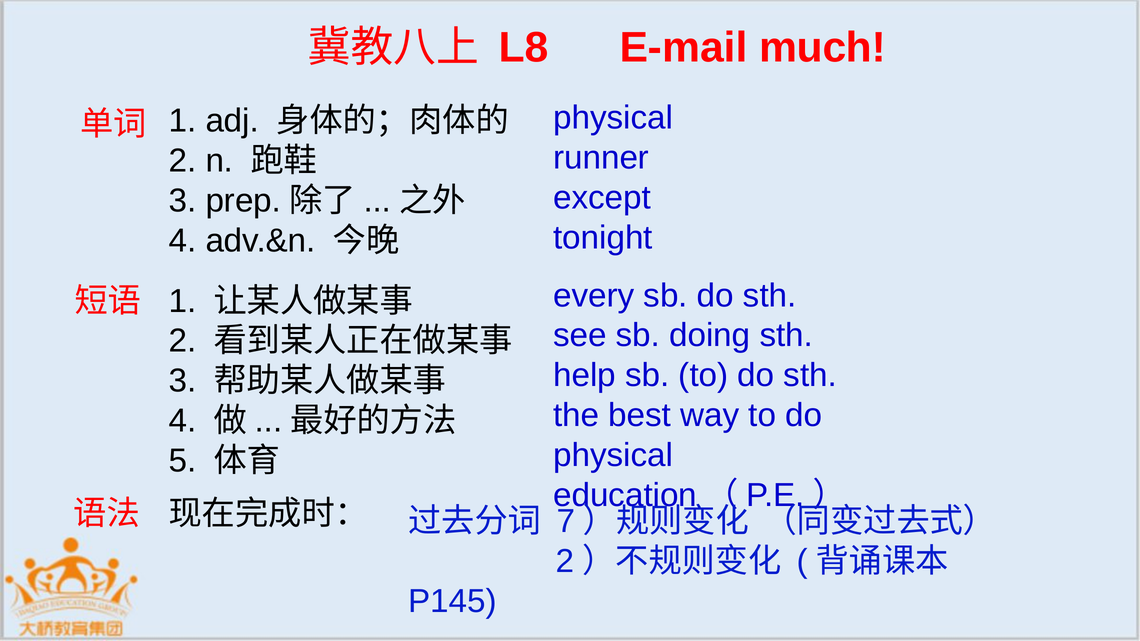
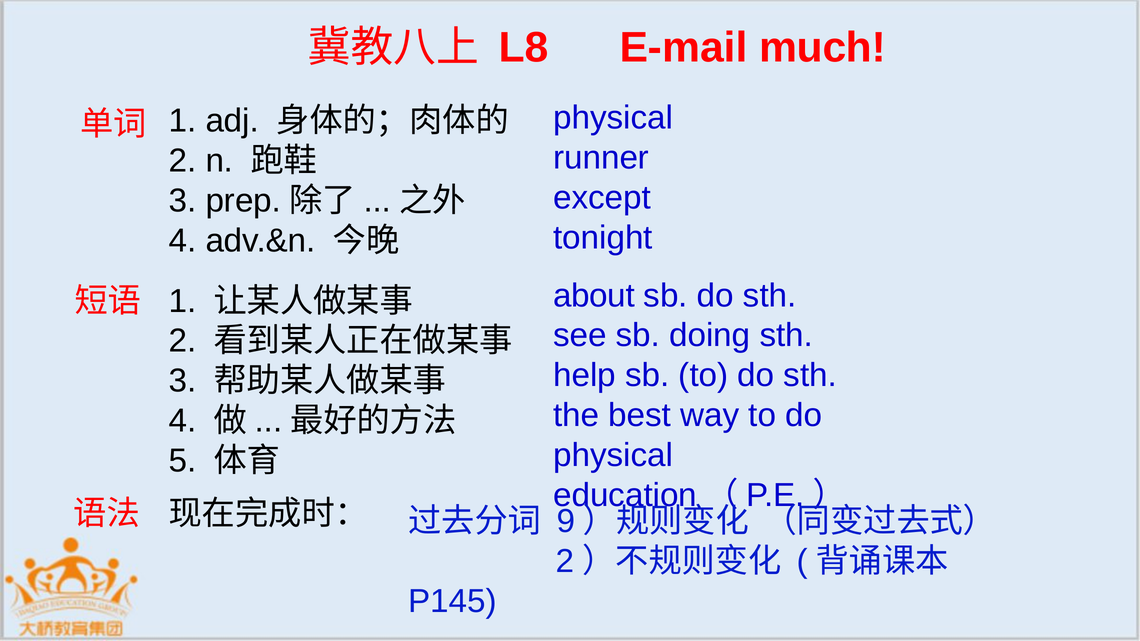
every: every -> about
7: 7 -> 9
